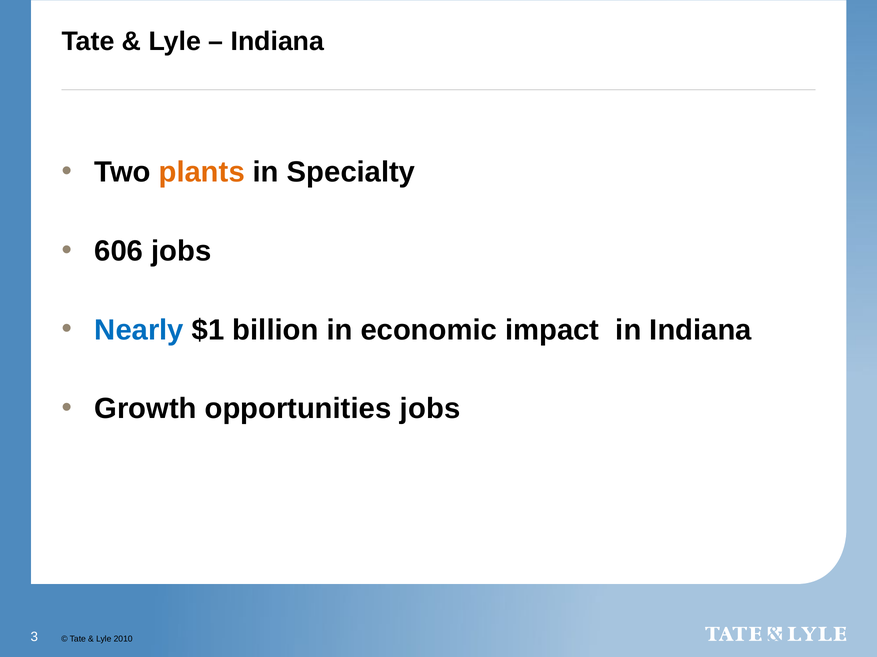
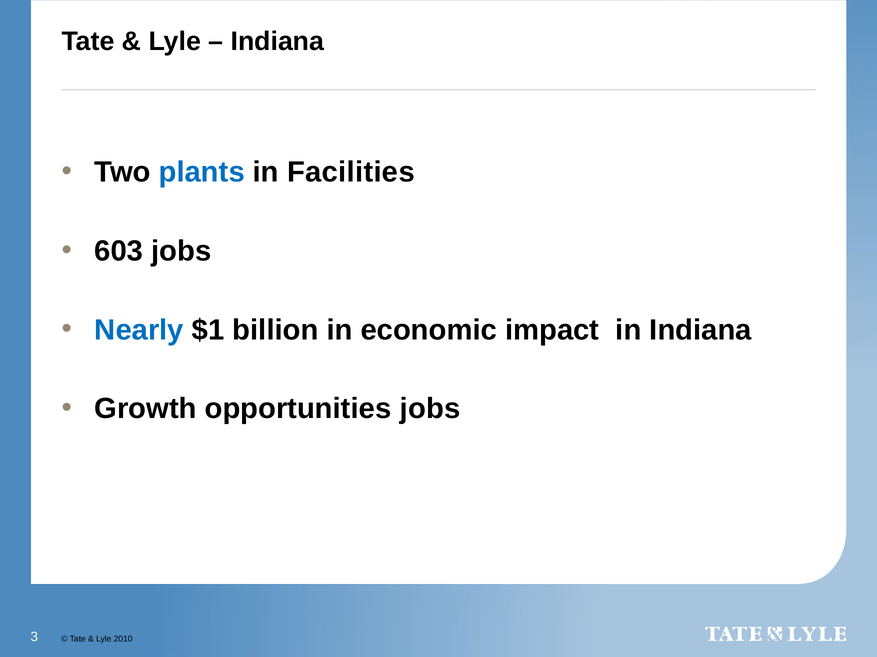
plants colour: orange -> blue
Specialty: Specialty -> Facilities
606: 606 -> 603
